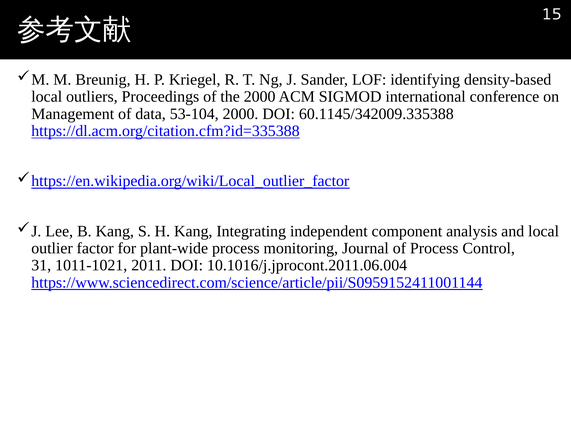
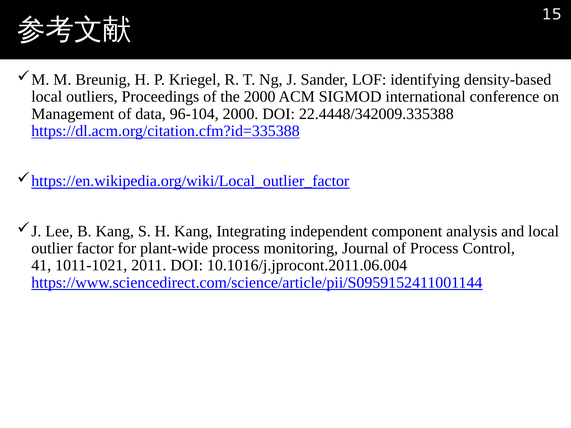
53-104: 53-104 -> 96-104
60.1145/342009.335388: 60.1145/342009.335388 -> 22.4448/342009.335388
31: 31 -> 41
